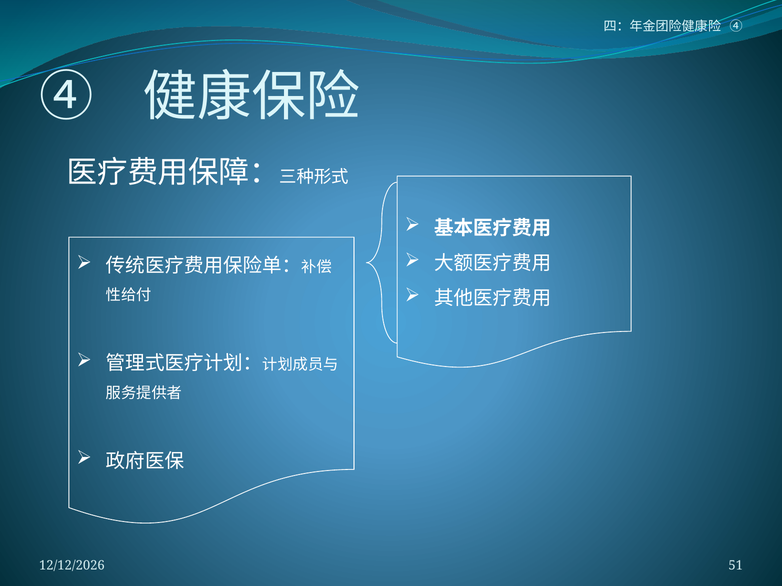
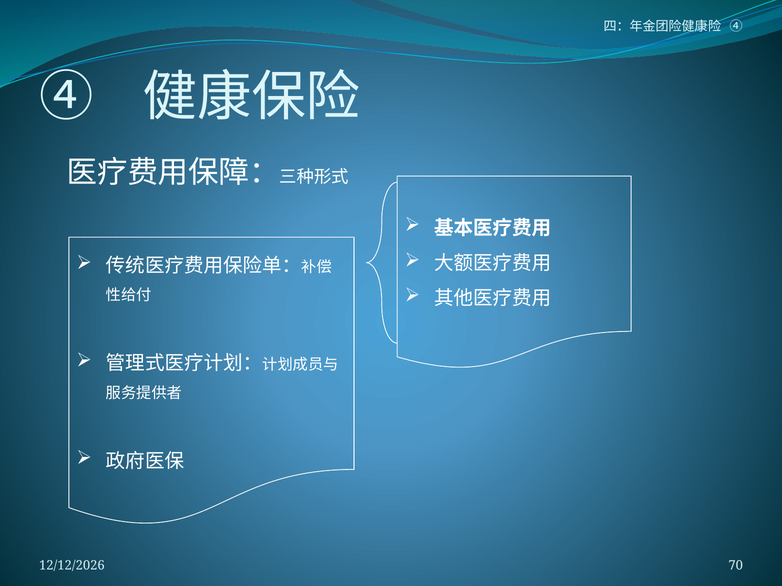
51: 51 -> 70
